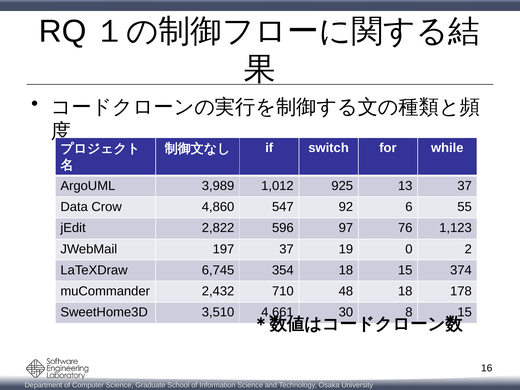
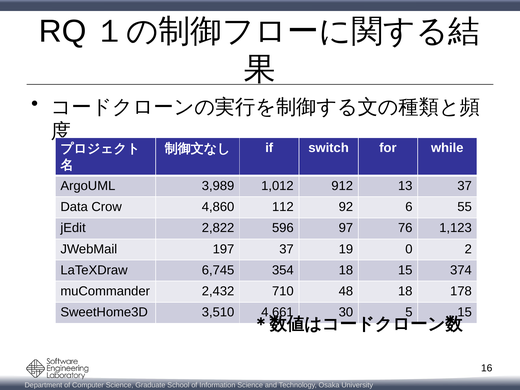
925: 925 -> 912
547: 547 -> 112
8: 8 -> 5
